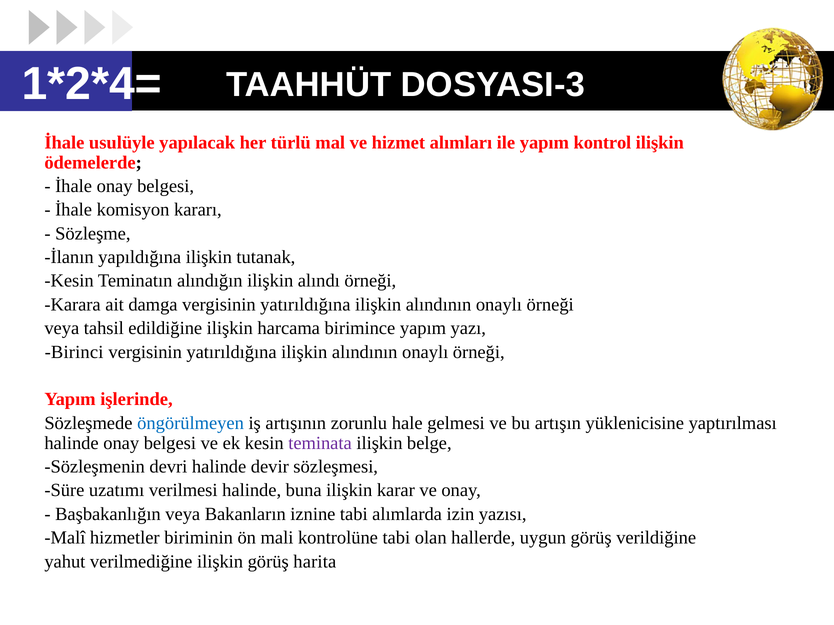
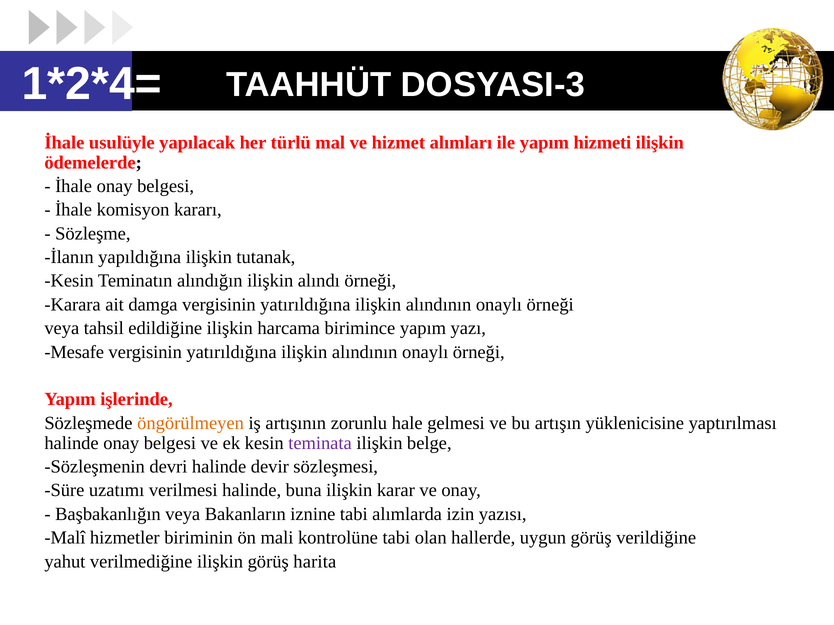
kontrol: kontrol -> hizmeti
Birinci: Birinci -> Mesafe
öngörülmeyen colour: blue -> orange
